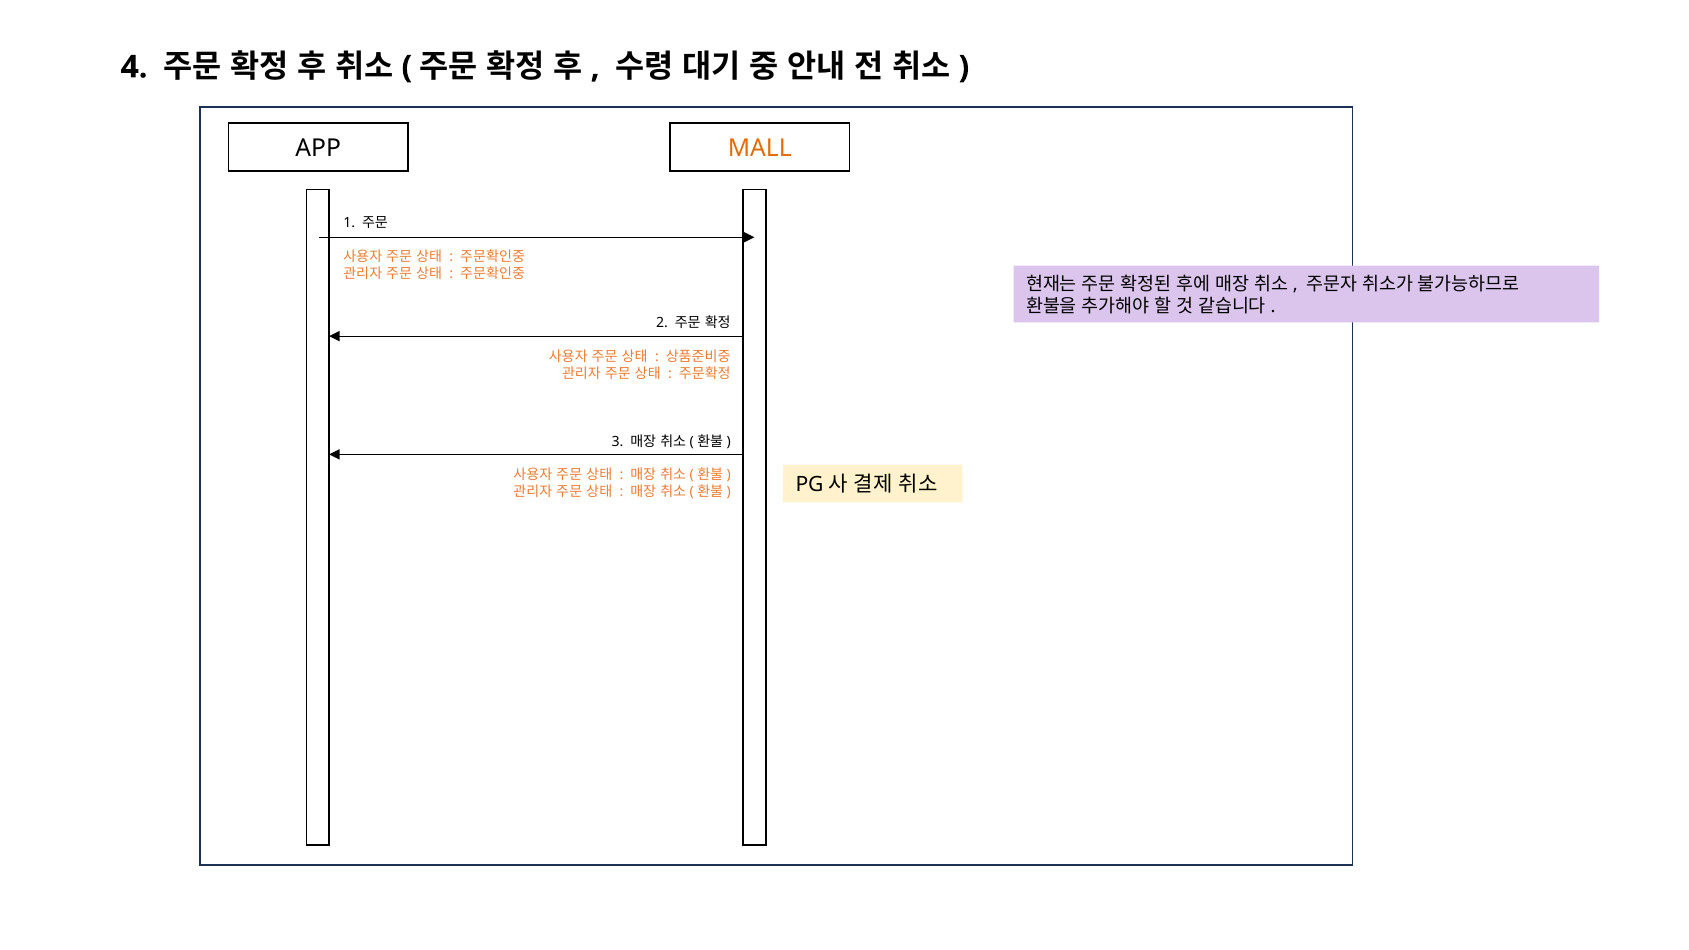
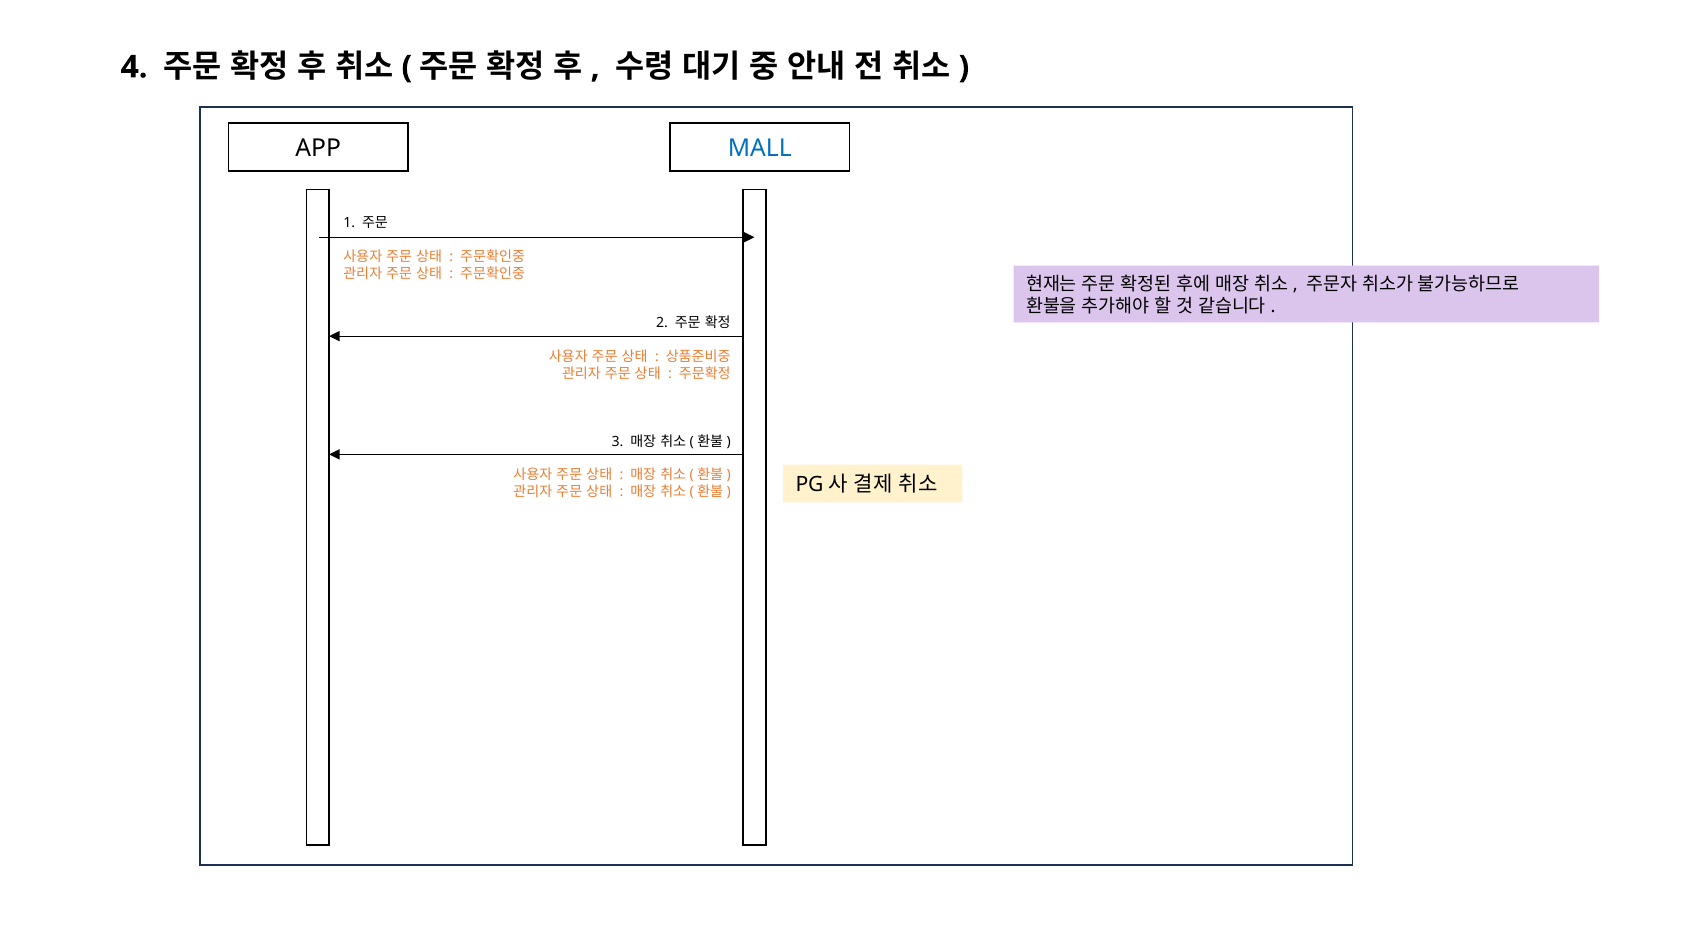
MALL colour: orange -> blue
